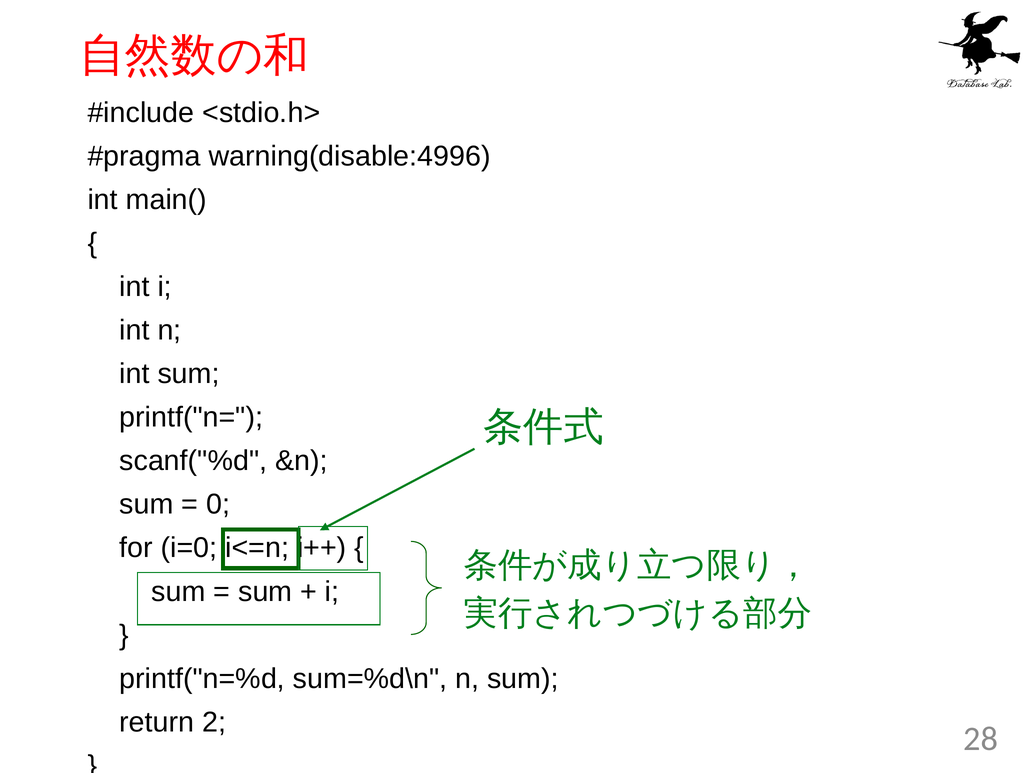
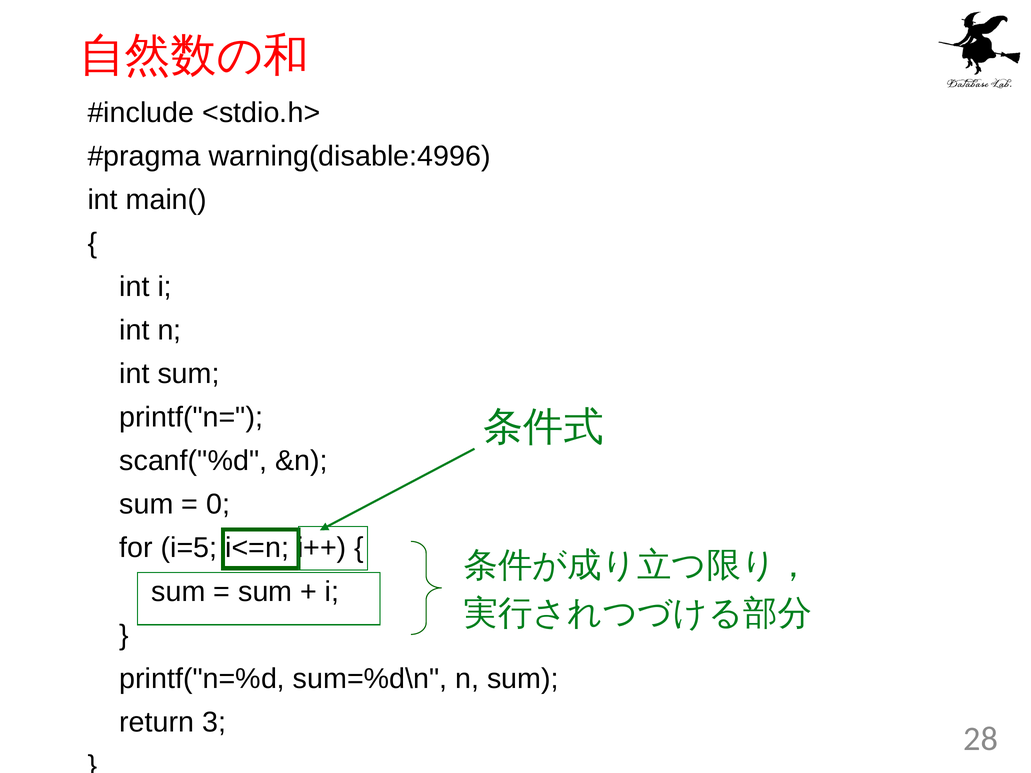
i=0: i=0 -> i=5
2: 2 -> 3
